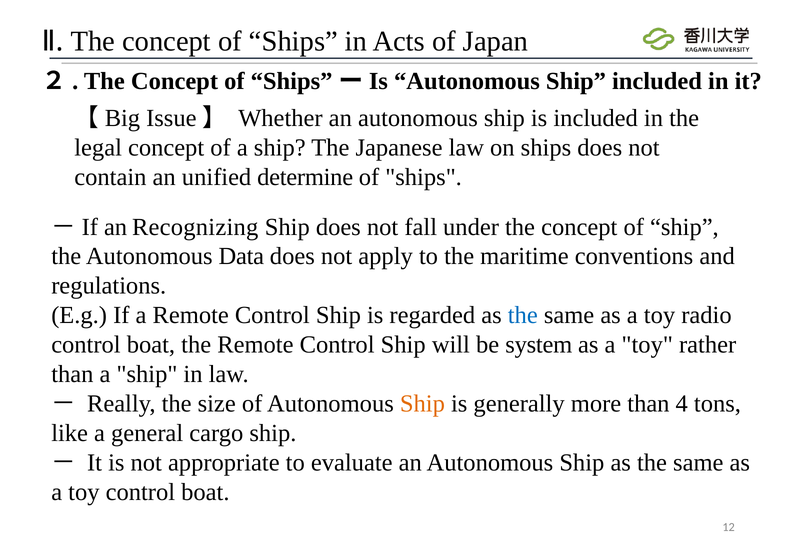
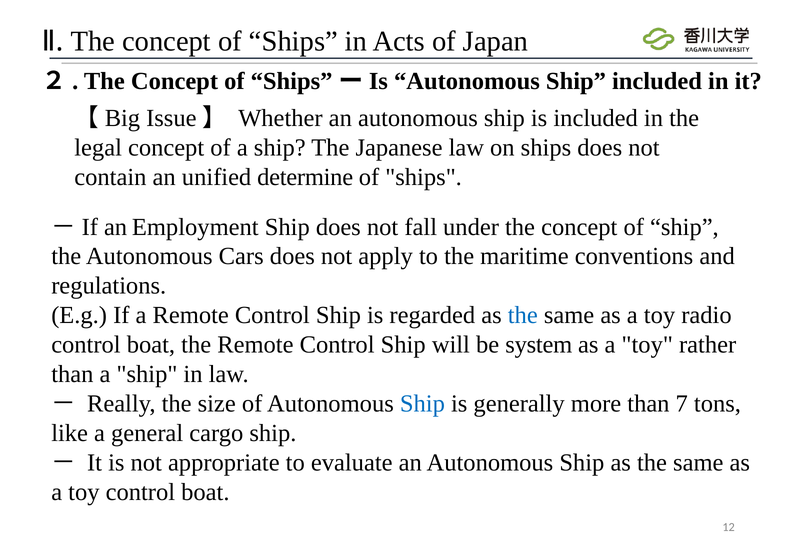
Recognizing: Recognizing -> Employment
Data: Data -> Cars
Ship at (422, 403) colour: orange -> blue
4: 4 -> 7
